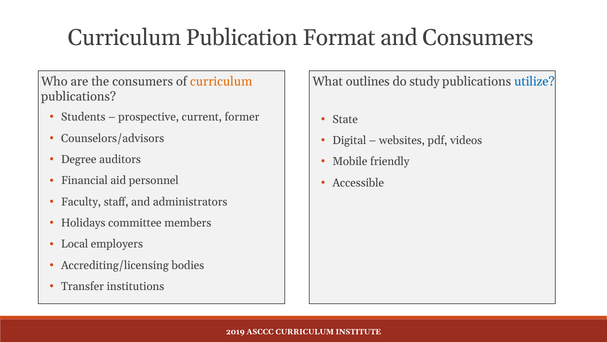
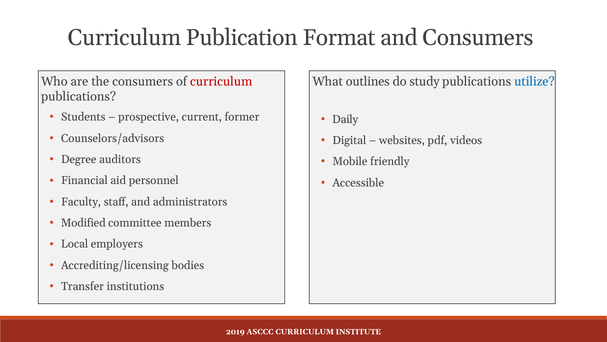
curriculum at (221, 81) colour: orange -> red
State: State -> Daily
Holidays: Holidays -> Modified
